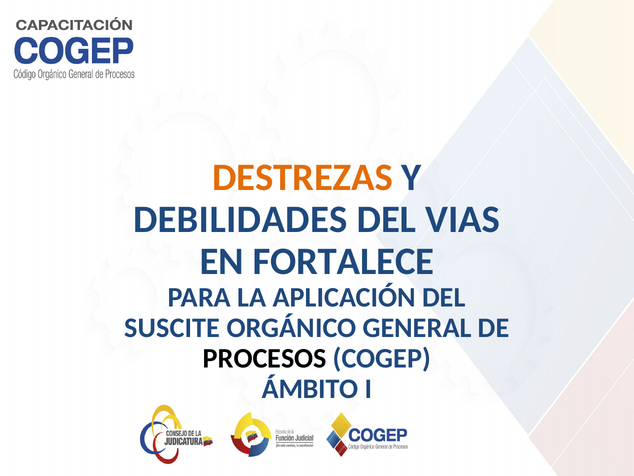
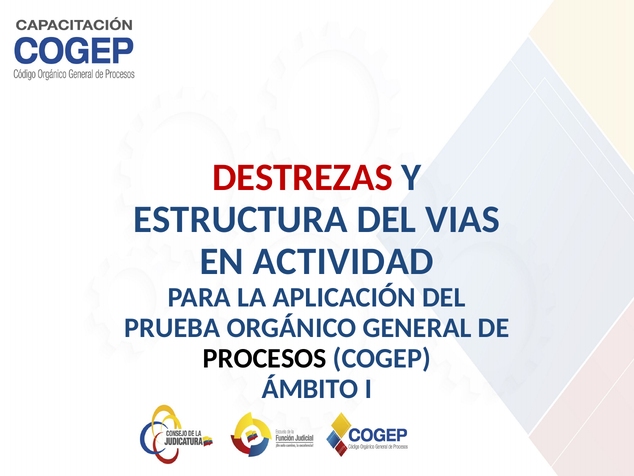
DESTREZAS colour: orange -> red
DEBILIDADES: DEBILIDADES -> ESTRUCTURA
FORTALECE: FORTALECE -> ACTIVIDAD
SUSCITE: SUSCITE -> PRUEBA
